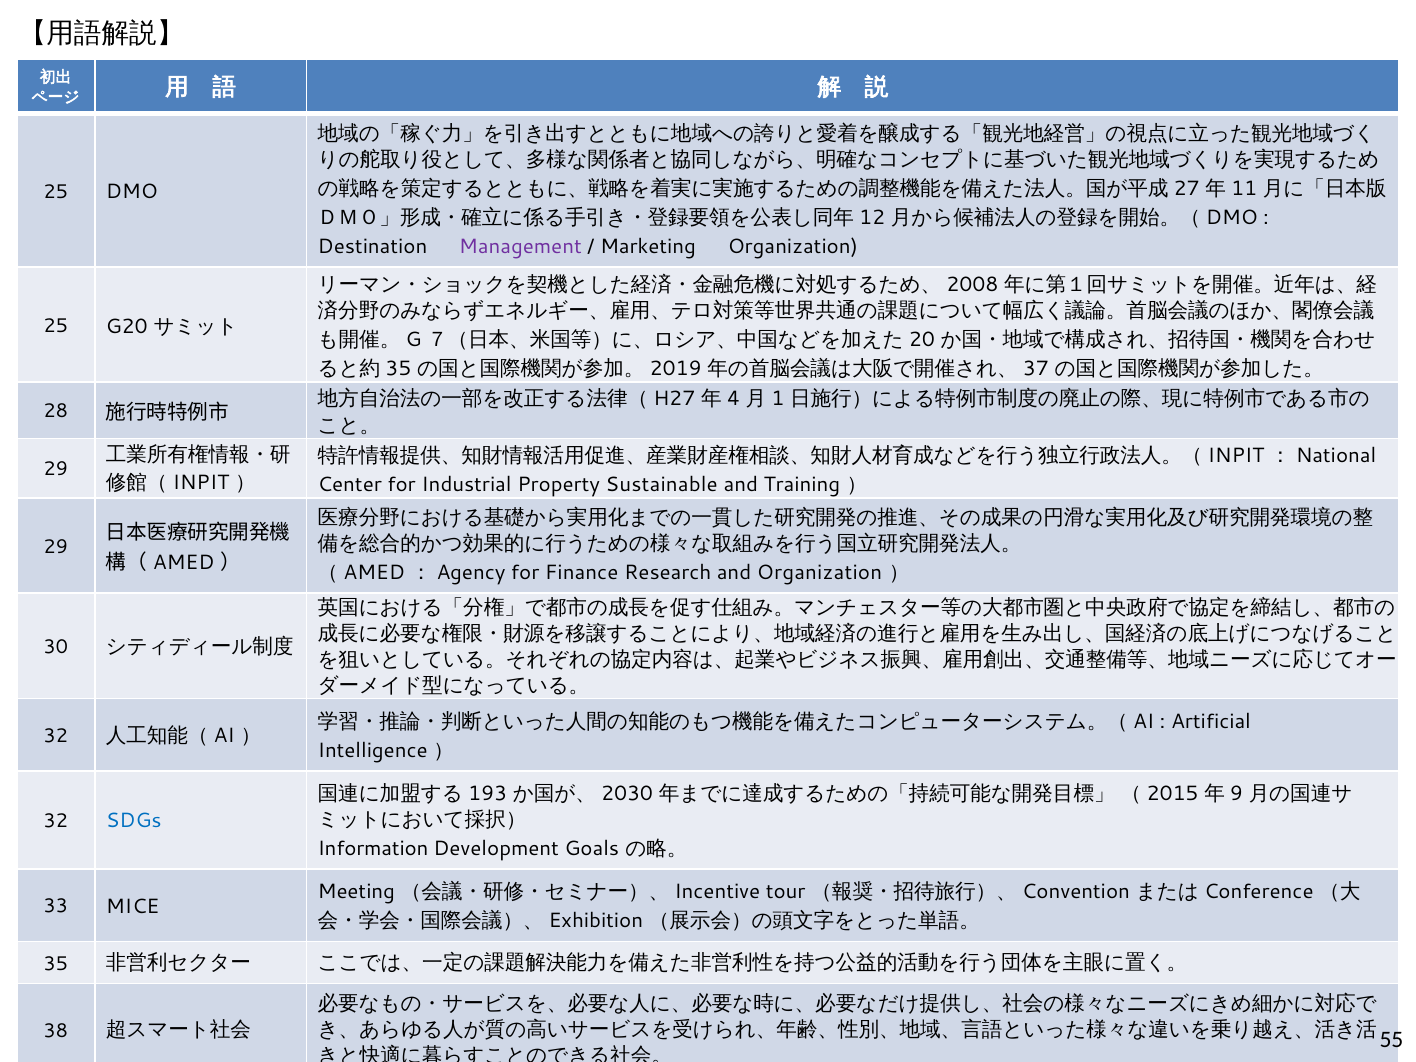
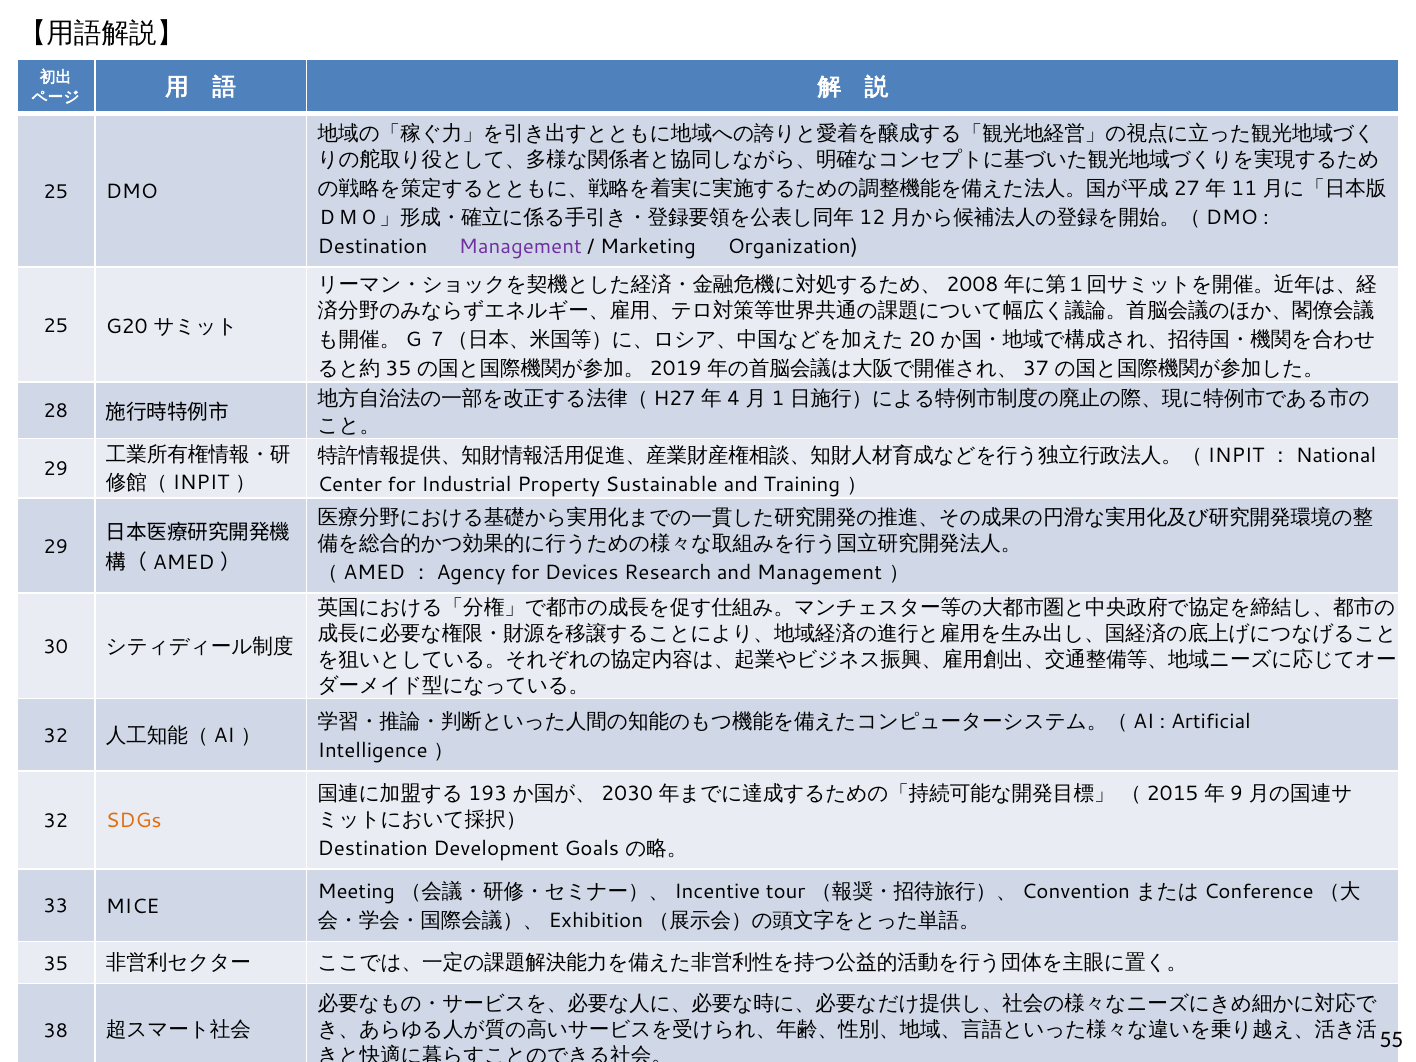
Finance: Finance -> Devices
and Organization: Organization -> Management
SDGs colour: blue -> orange
Information at (373, 849): Information -> Destination
